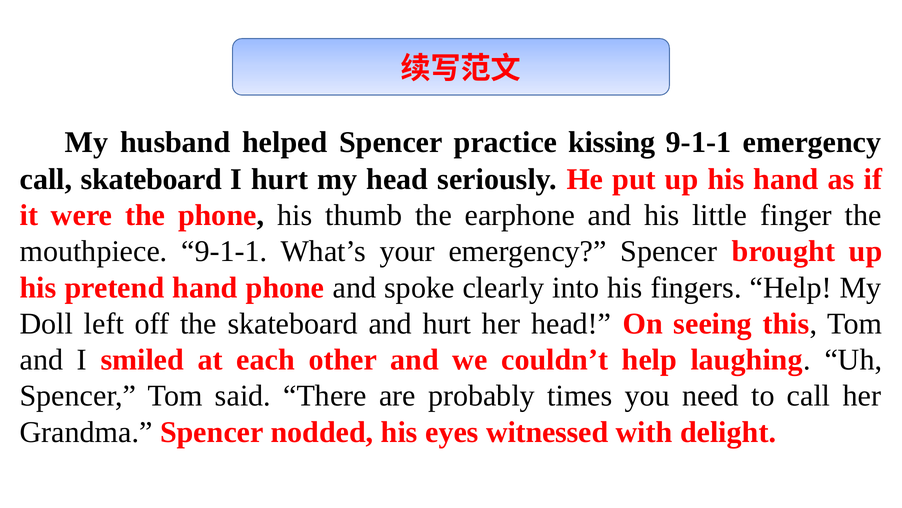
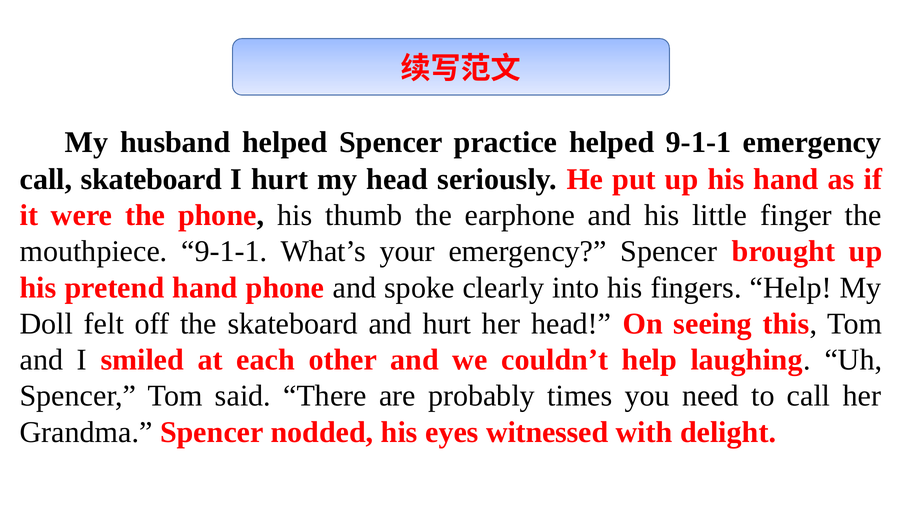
practice kissing: kissing -> helped
left: left -> felt
